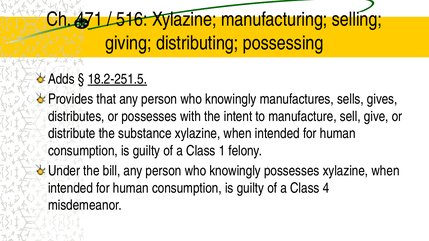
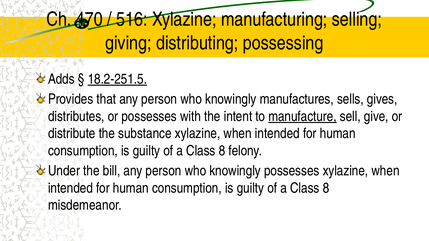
471: 471 -> 470
manufacture underline: none -> present
1 at (222, 151): 1 -> 8
4 at (326, 188): 4 -> 8
